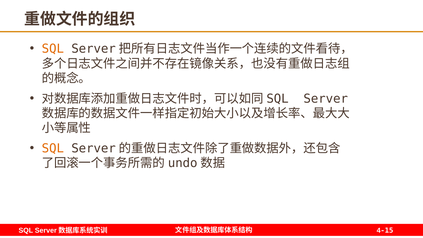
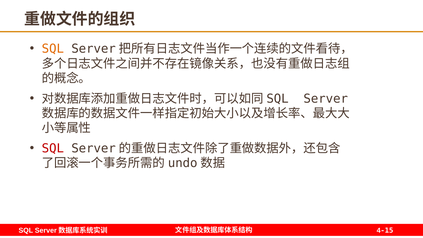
SQL at (53, 148) colour: orange -> red
